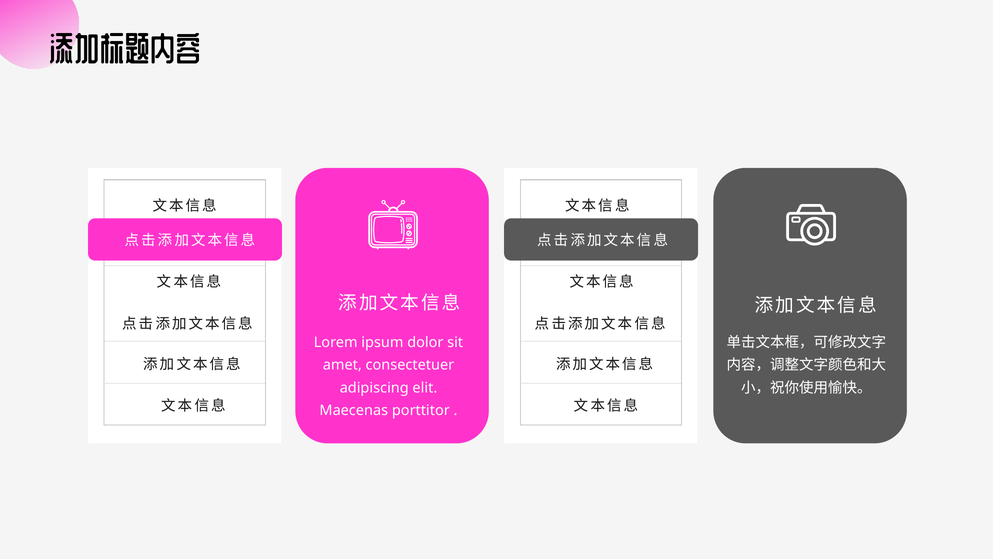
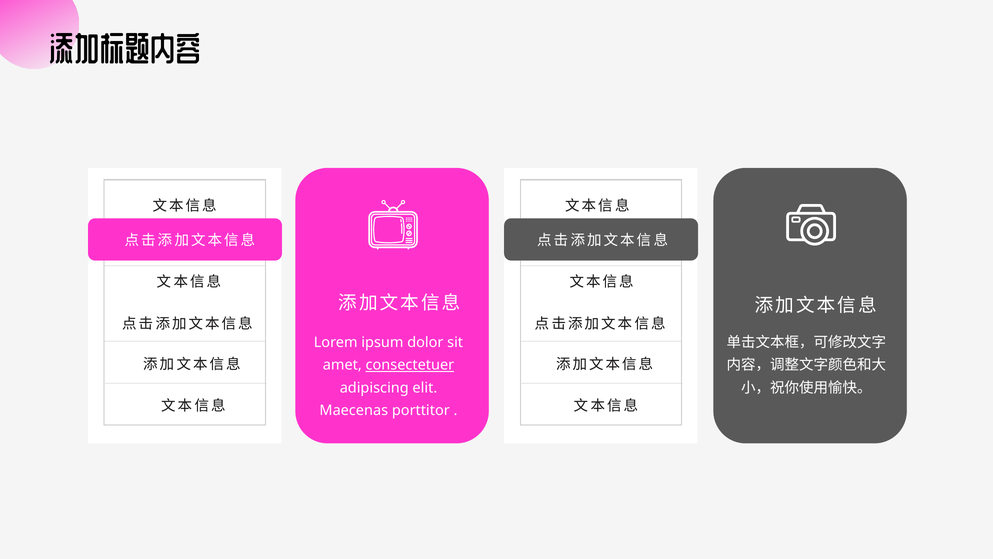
consectetuer underline: none -> present
